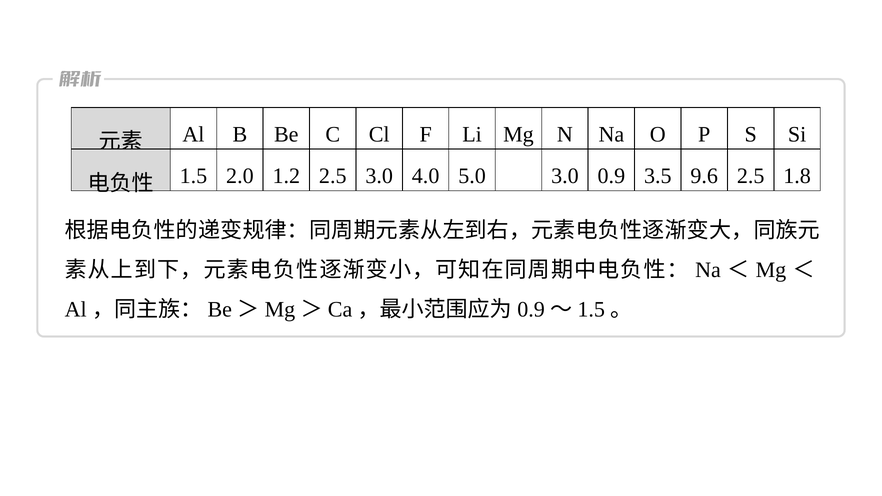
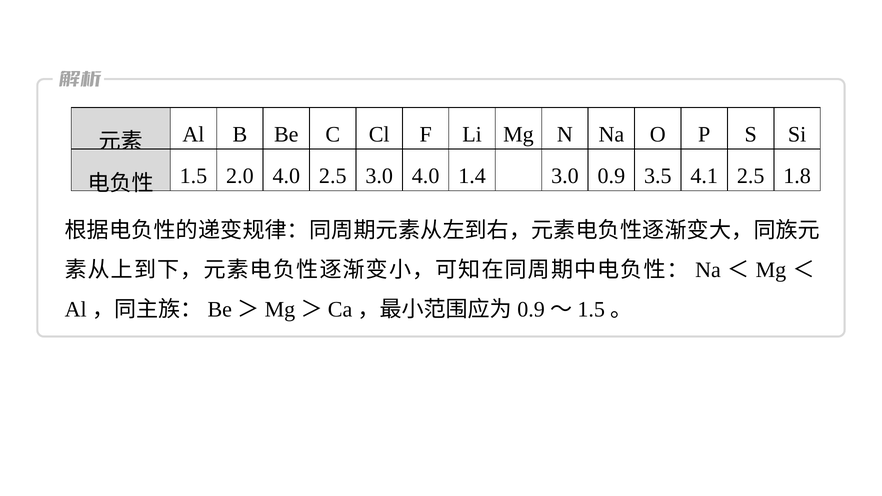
2.0 1.2: 1.2 -> 4.0
5.0: 5.0 -> 1.4
9.6: 9.6 -> 4.1
